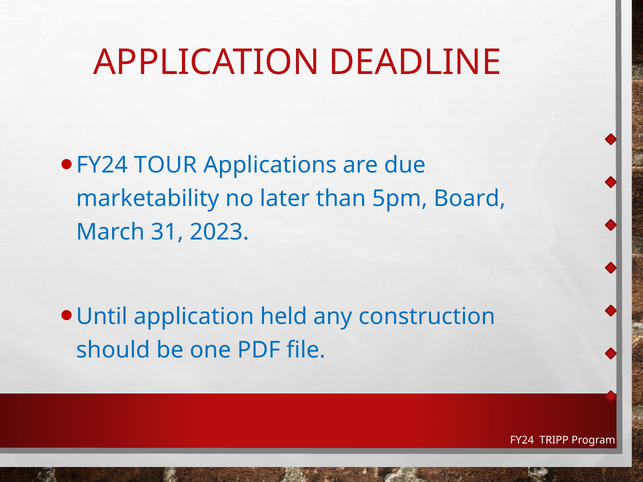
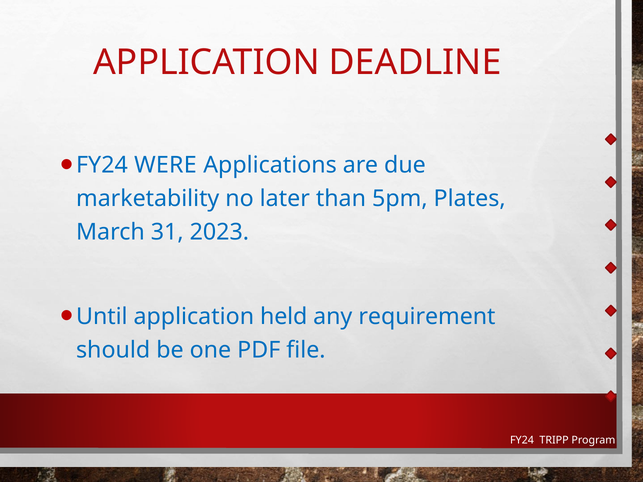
TOUR: TOUR -> WERE
Board: Board -> Plates
construction: construction -> requirement
